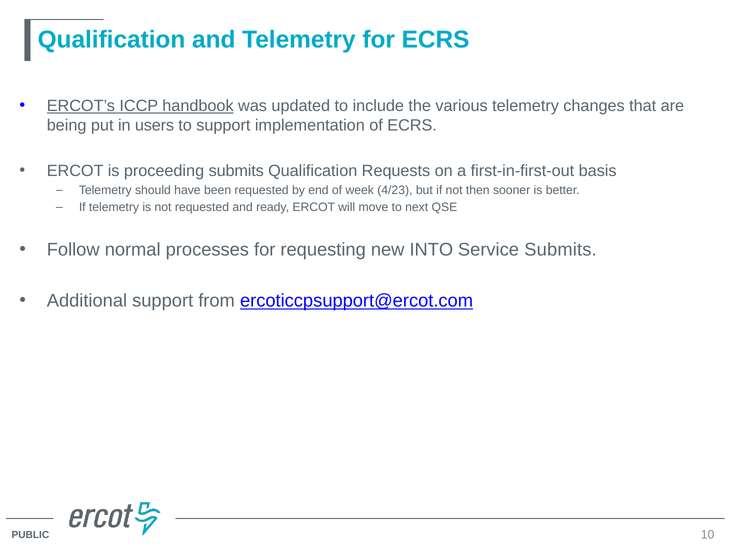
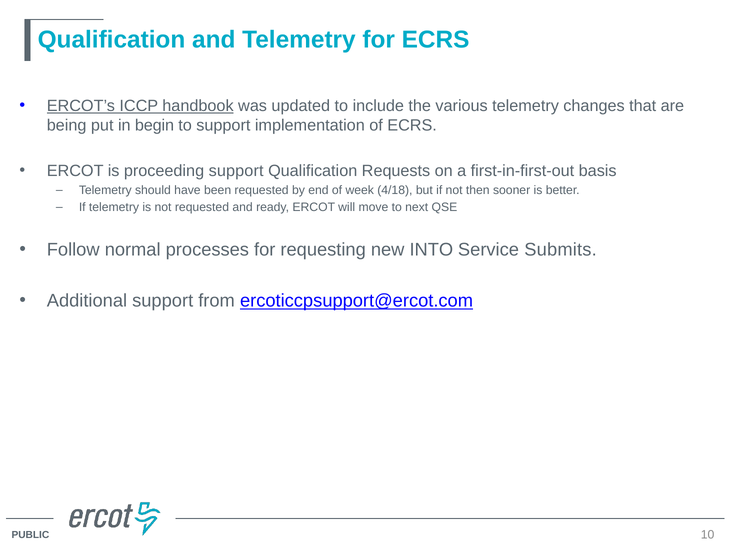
users: users -> begin
proceeding submits: submits -> support
4/23: 4/23 -> 4/18
